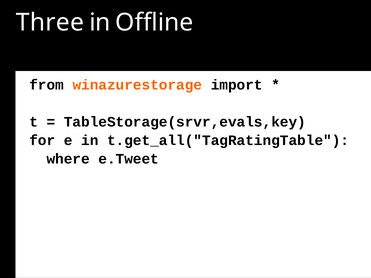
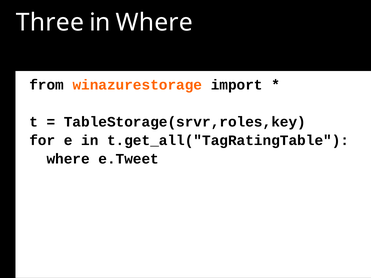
in Offline: Offline -> Where
TableStorage(srvr,evals,key: TableStorage(srvr,evals,key -> TableStorage(srvr,roles,key
